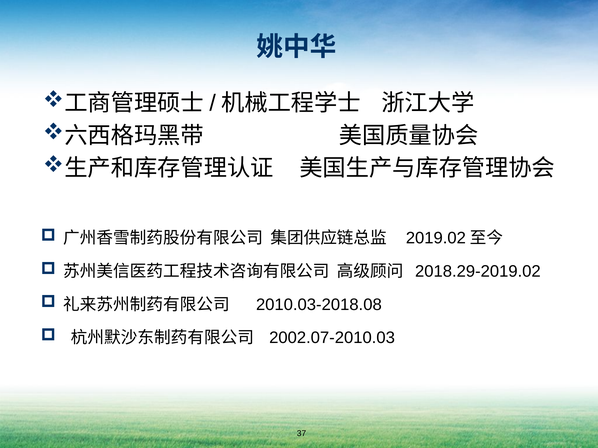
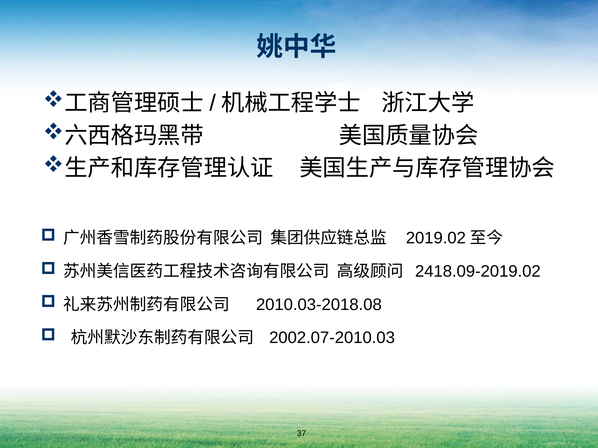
2018.29-2019.02: 2018.29-2019.02 -> 2418.09-2019.02
